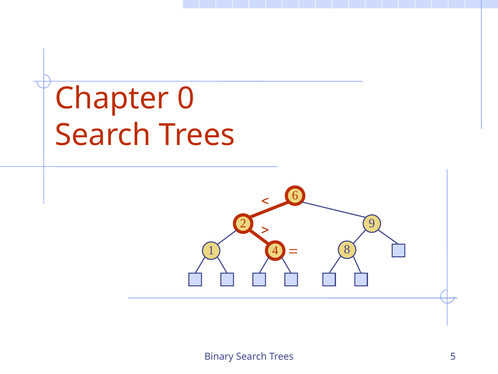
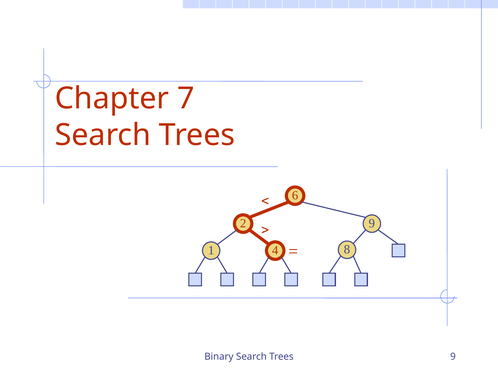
0: 0 -> 7
Trees 5: 5 -> 9
